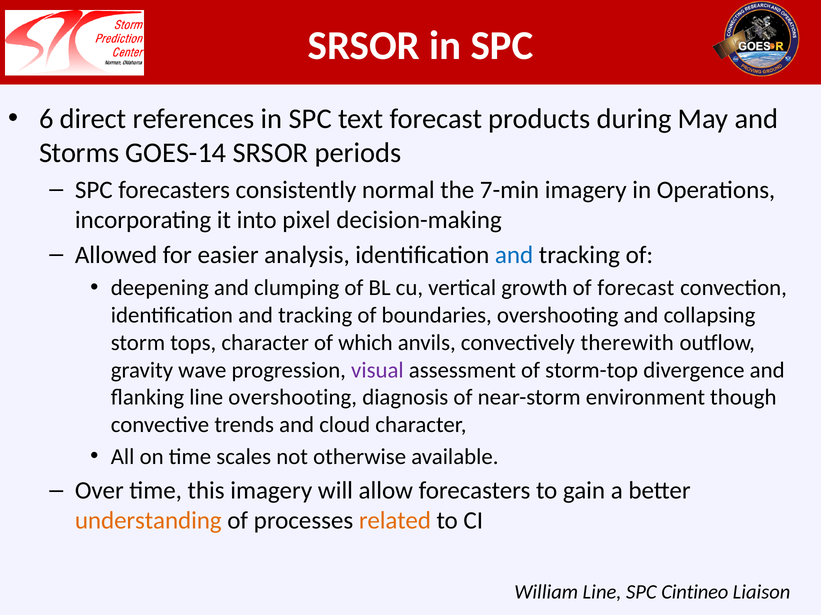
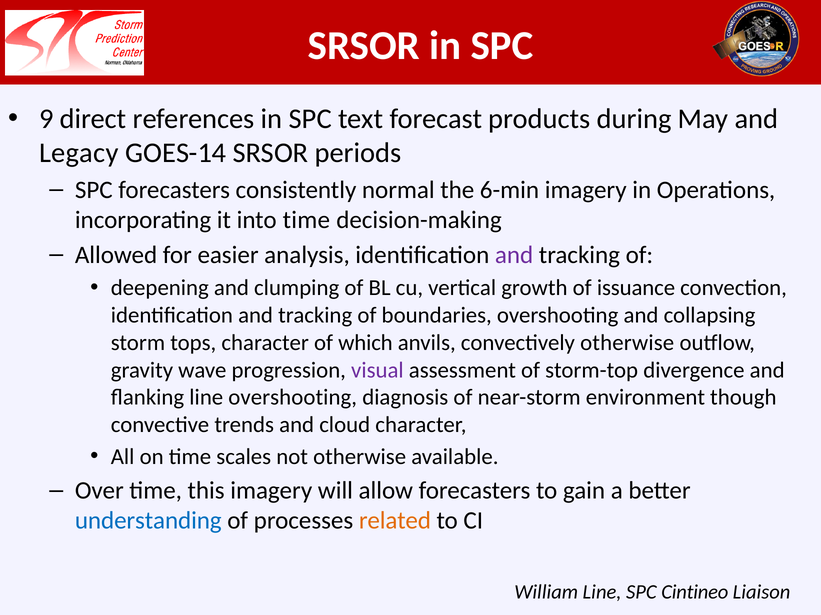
6: 6 -> 9
Storms: Storms -> Legacy
7-min: 7-min -> 6-min
into pixel: pixel -> time
and at (514, 255) colour: blue -> purple
of forecast: forecast -> issuance
convectively therewith: therewith -> otherwise
understanding colour: orange -> blue
